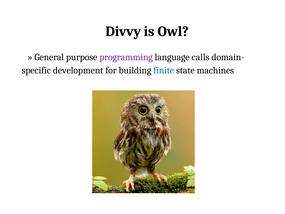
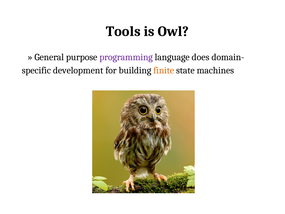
Divvy: Divvy -> Tools
calls: calls -> does
finite colour: blue -> orange
